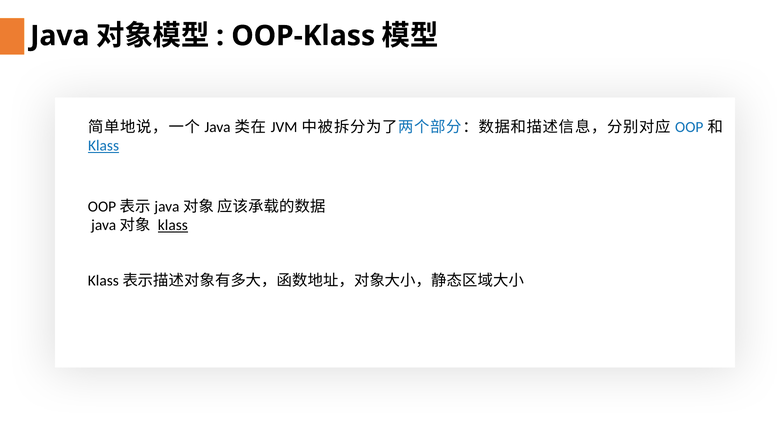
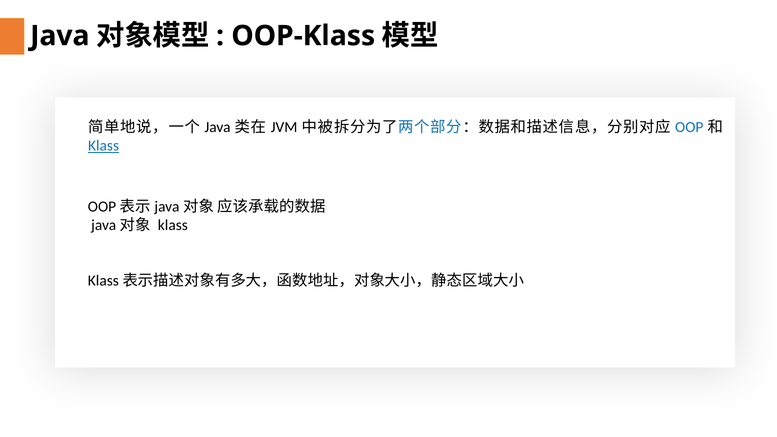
klass at (173, 225) underline: present -> none
